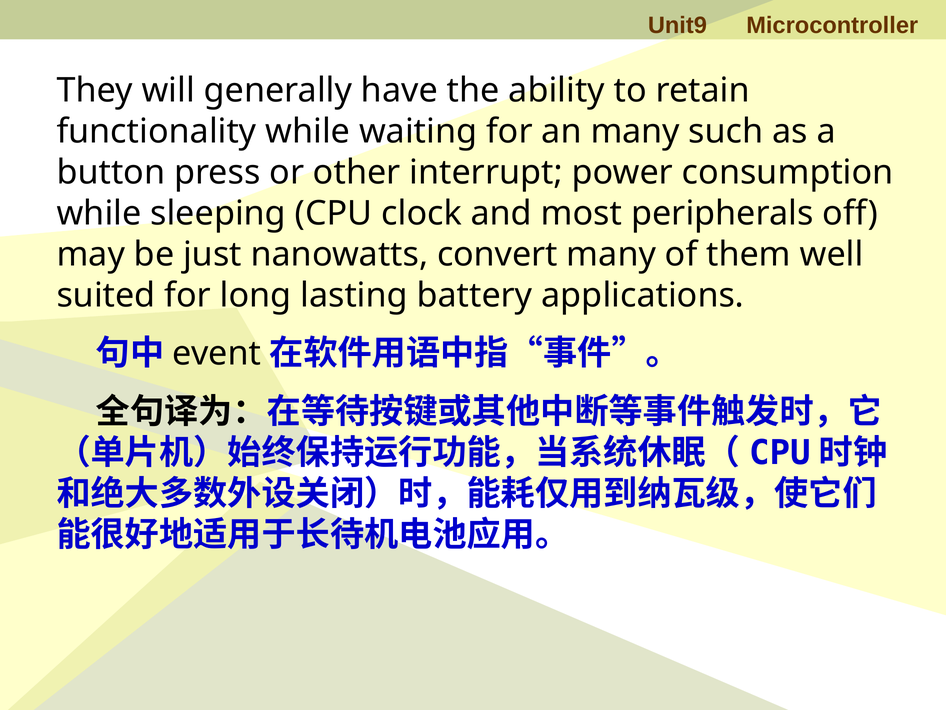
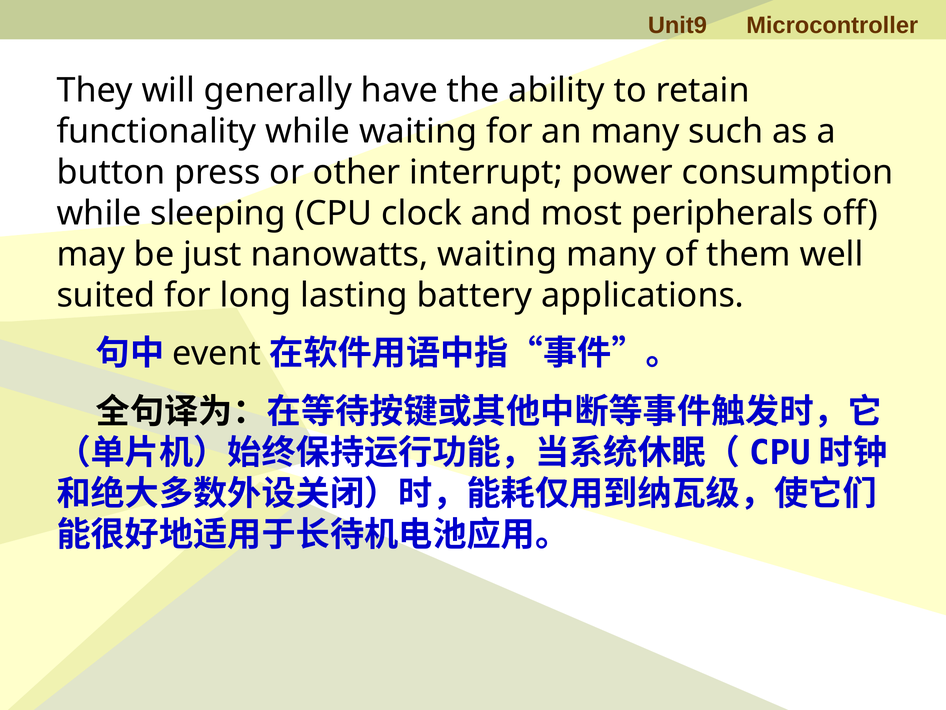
nanowatts convert: convert -> waiting
